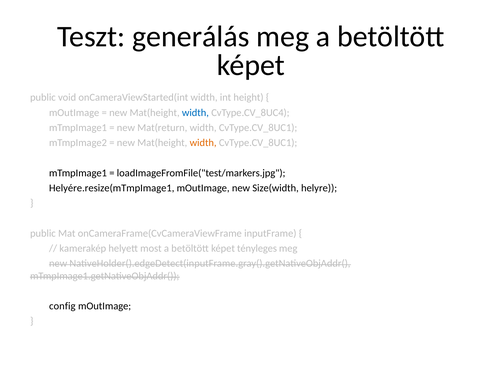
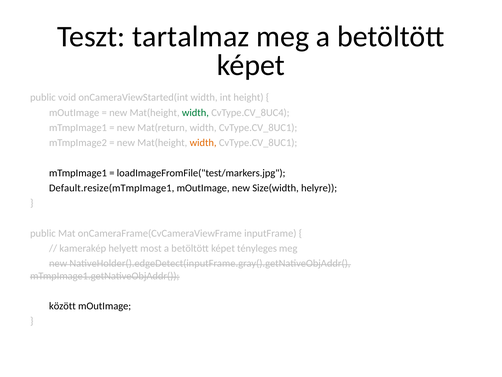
generálás: generálás -> tartalmaz
width at (195, 112) colour: blue -> green
Helyére.resize(mTmpImage1: Helyére.resize(mTmpImage1 -> Default.resize(mTmpImage1
config: config -> között
